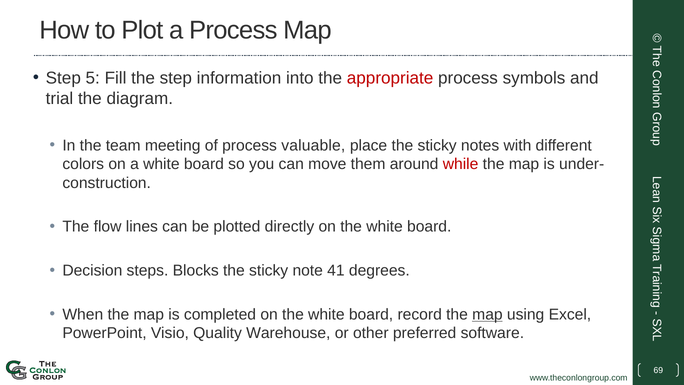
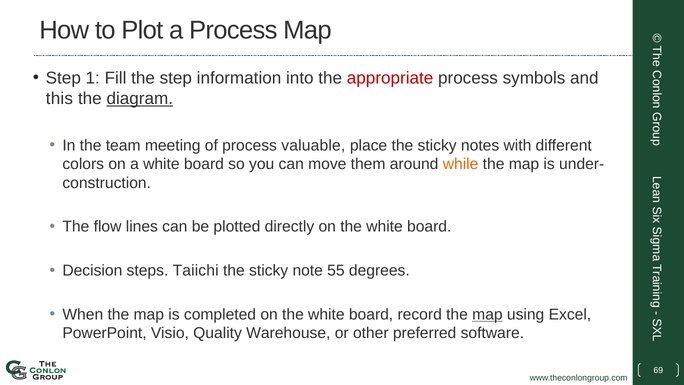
5: 5 -> 1
trial: trial -> this
diagram underline: none -> present
while colour: red -> orange
Blocks: Blocks -> Taiichi
41: 41 -> 55
